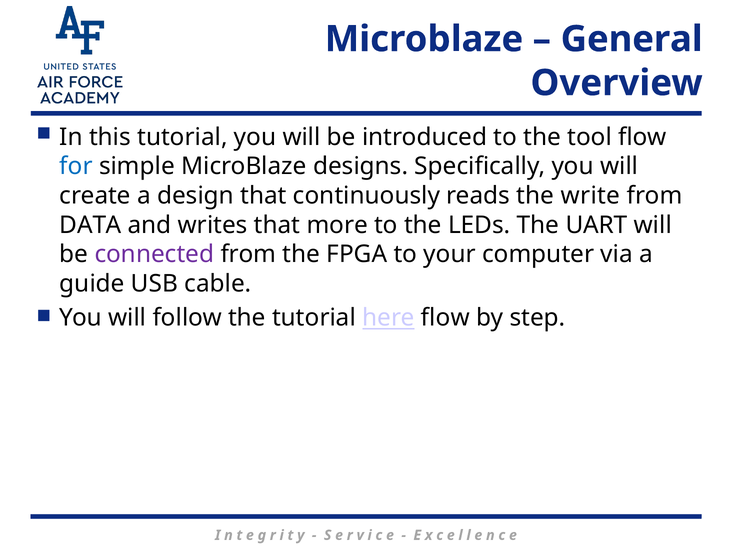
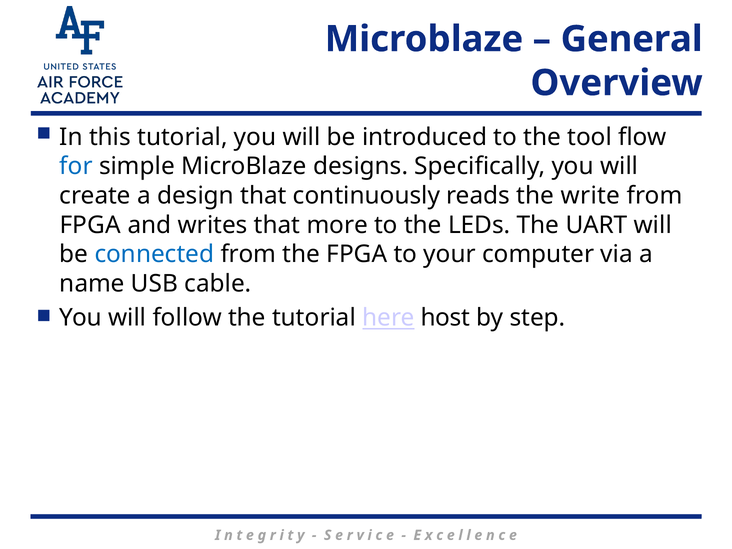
DATA at (91, 225): DATA -> FPGA
connected colour: purple -> blue
guide: guide -> name
here flow: flow -> host
